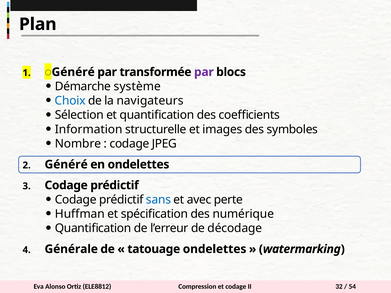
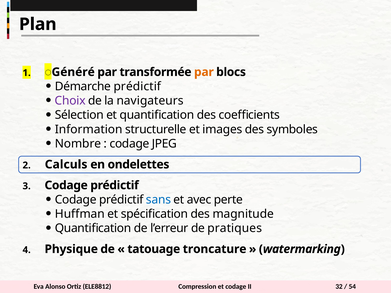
par at (204, 72) colour: purple -> orange
Démarche système: système -> prédictif
Choix colour: blue -> purple
Généré at (66, 165): Généré -> Calculs
numérique: numérique -> magnitude
décodage: décodage -> pratiques
Générale: Générale -> Physique
tatouage ondelettes: ondelettes -> troncature
